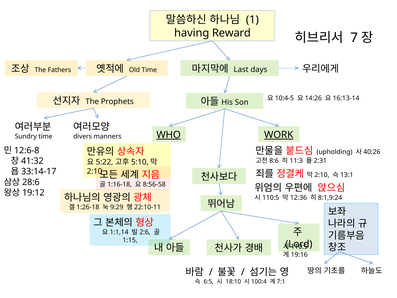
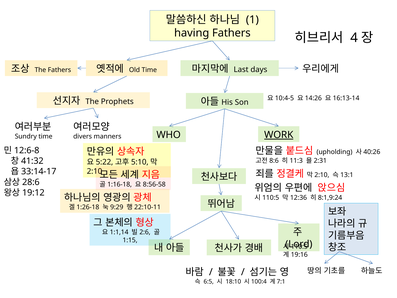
having Reward: Reward -> Fathers
7: 7 -> 4
WHO underline: present -> none
